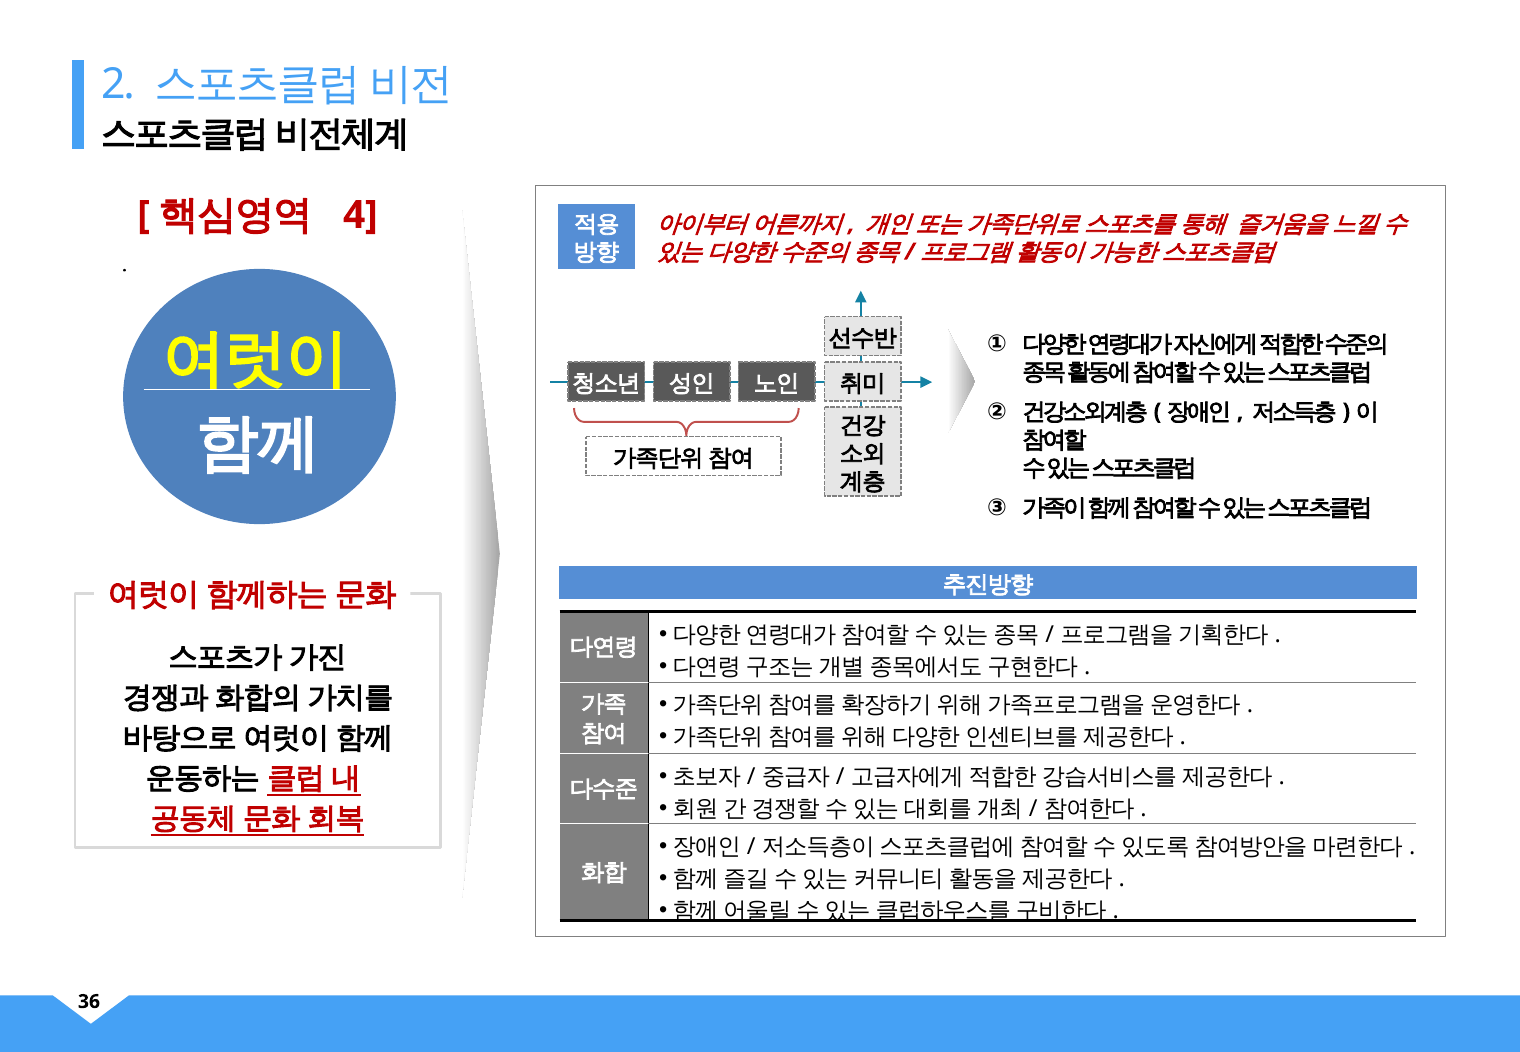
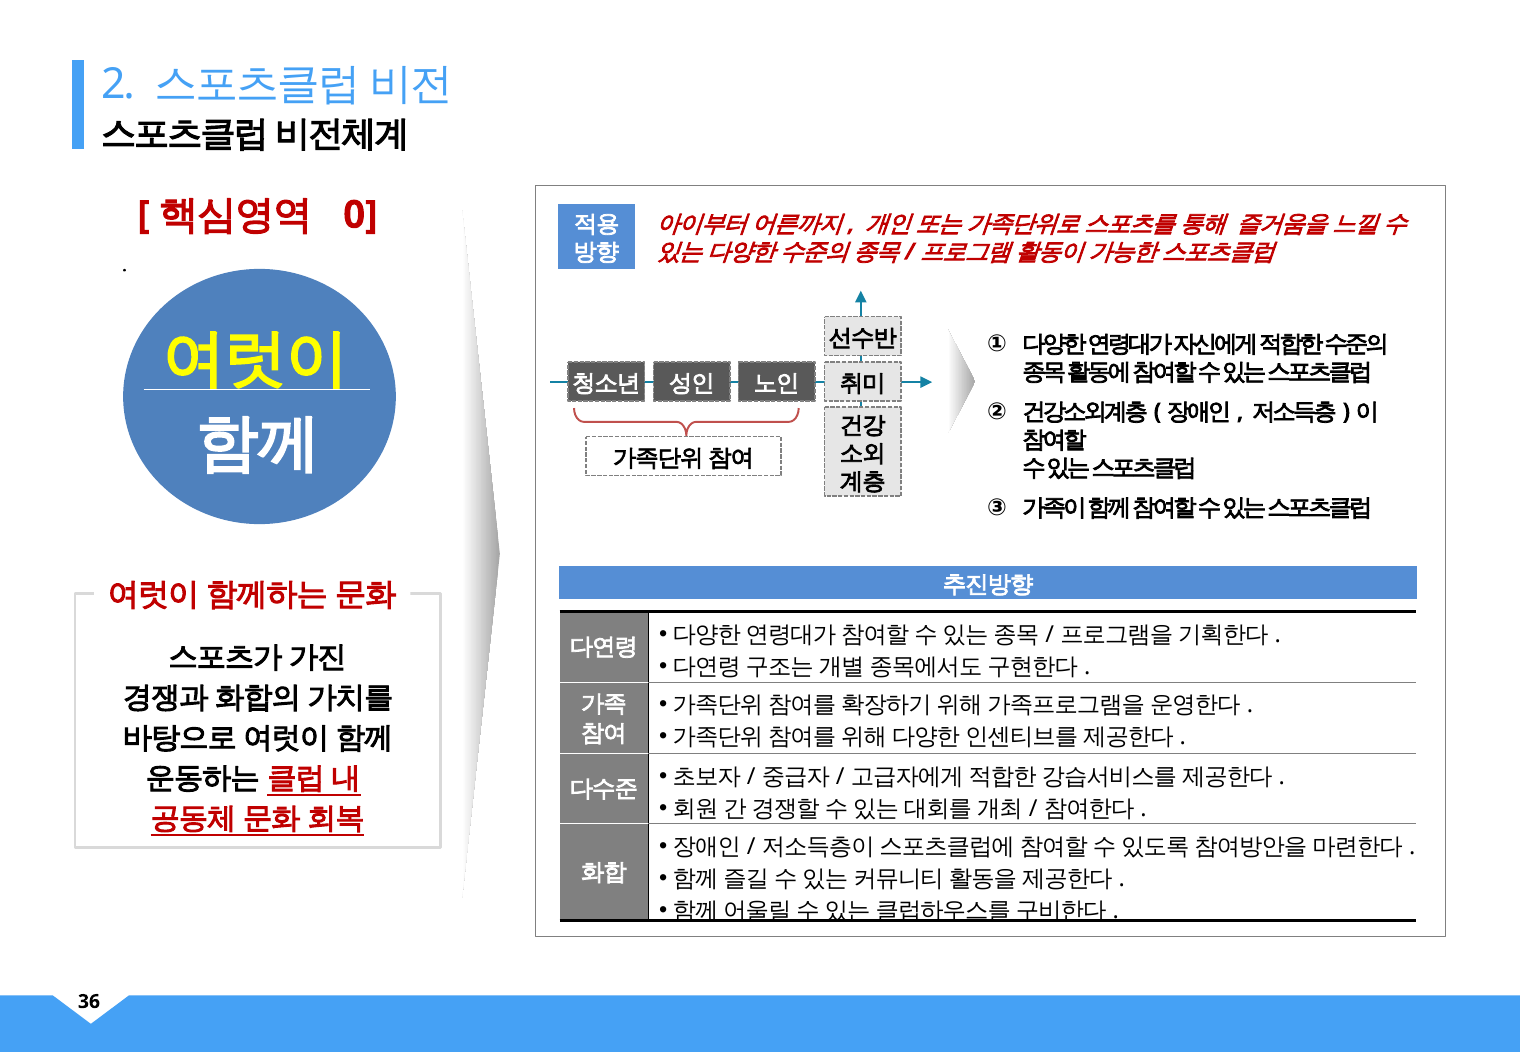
4: 4 -> 0
